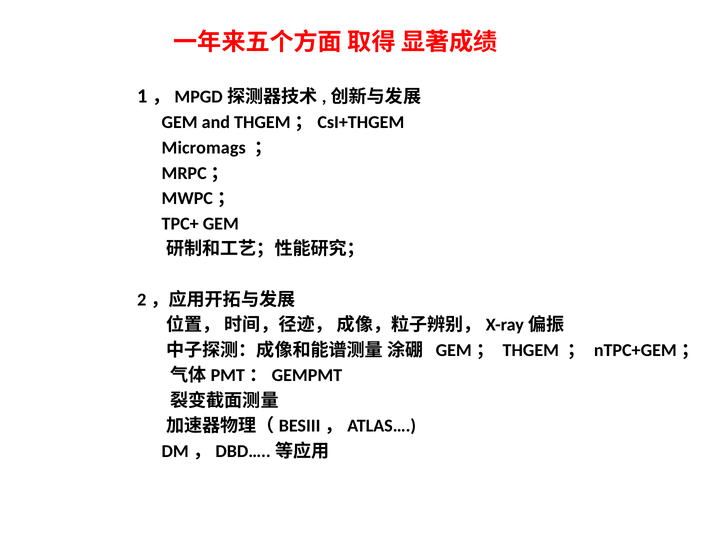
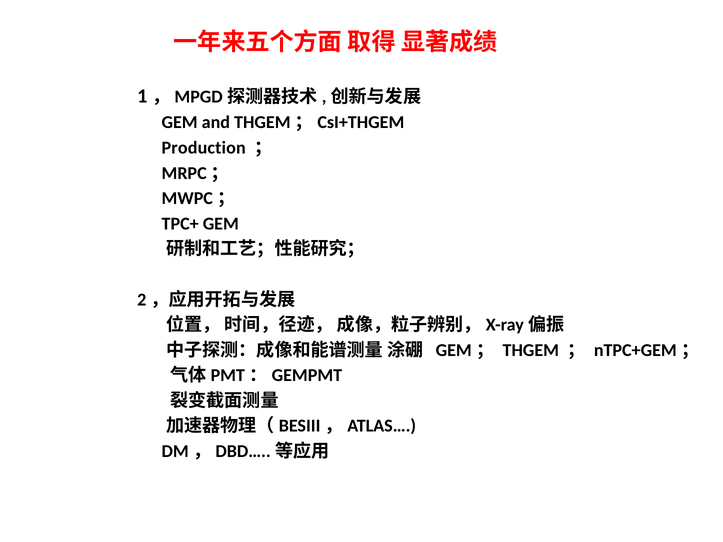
Micromags: Micromags -> Production
